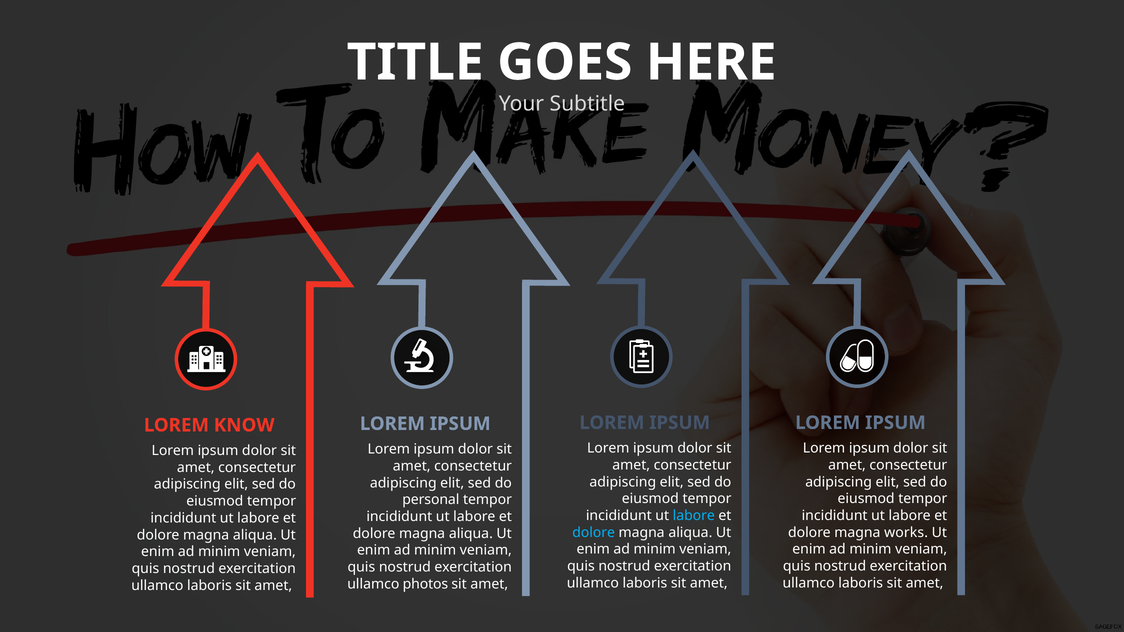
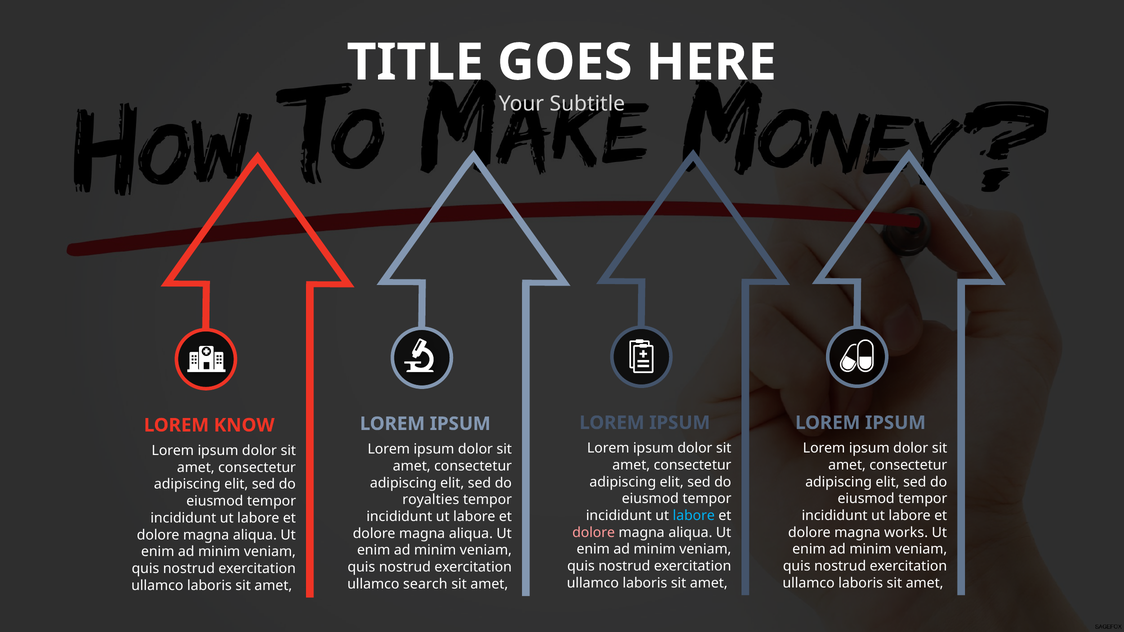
personal: personal -> royalties
dolore at (594, 533) colour: light blue -> pink
photos: photos -> search
